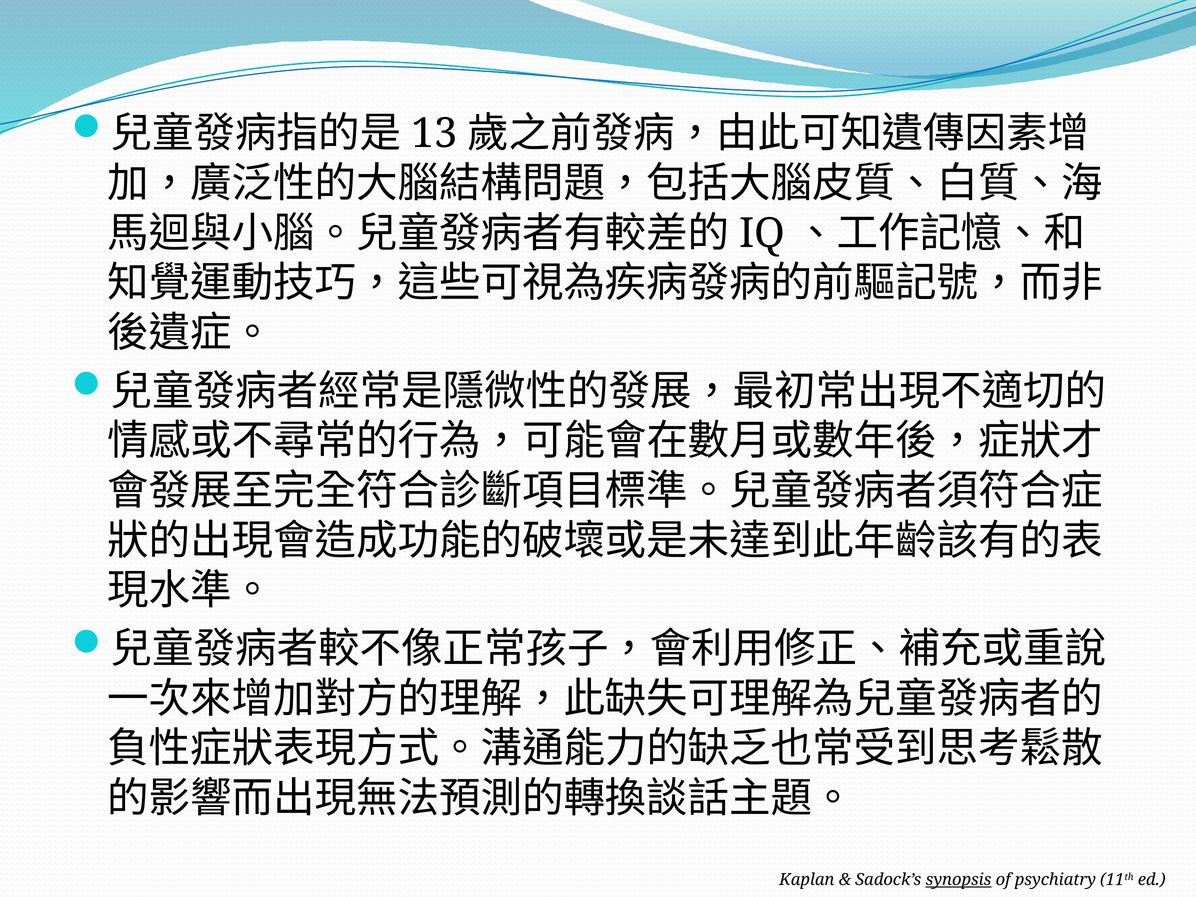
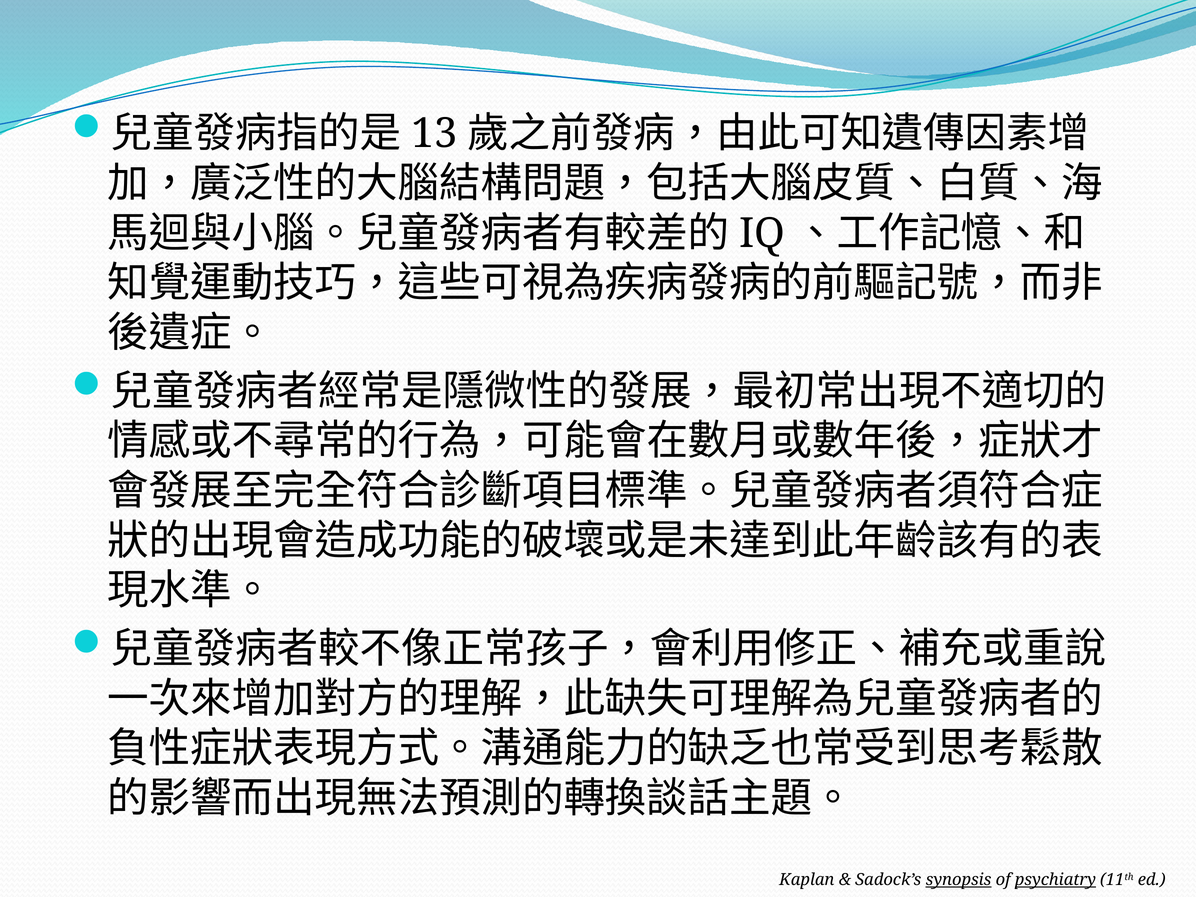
psychiatry underline: none -> present
